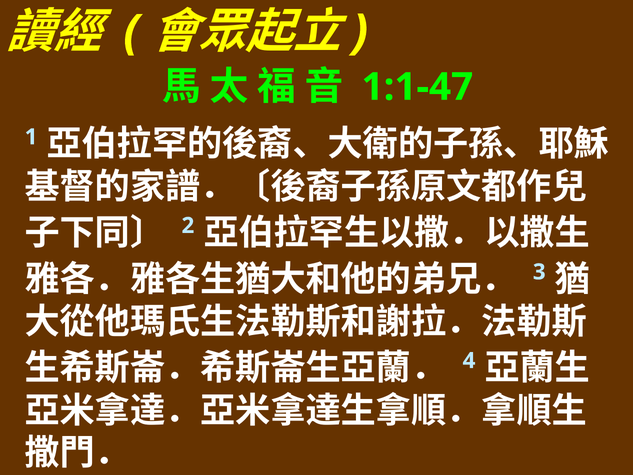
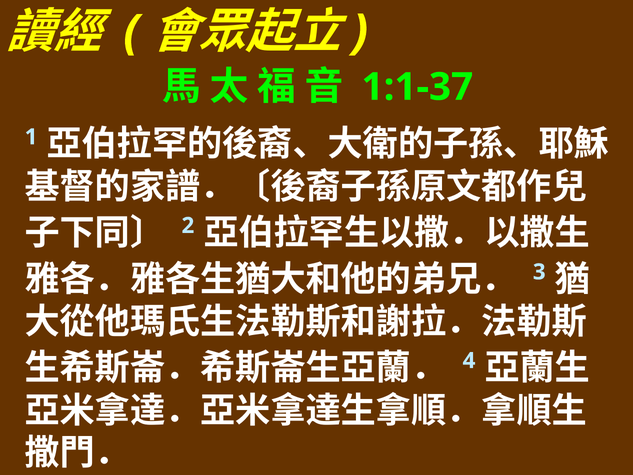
1:1-47: 1:1-47 -> 1:1-37
